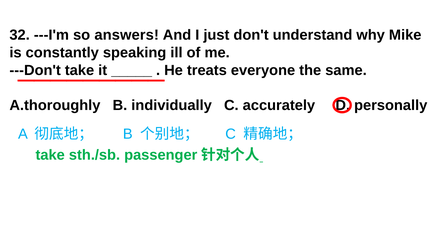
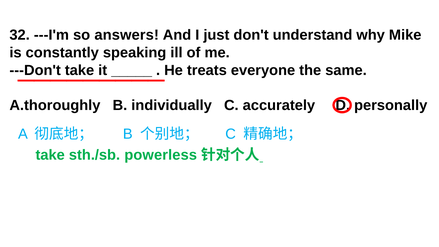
passenger: passenger -> powerless
